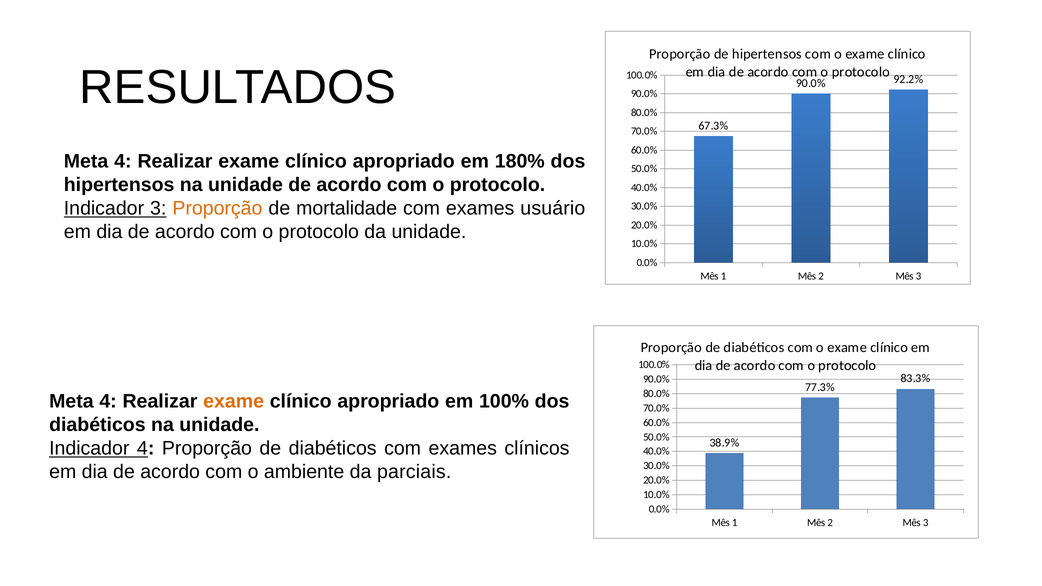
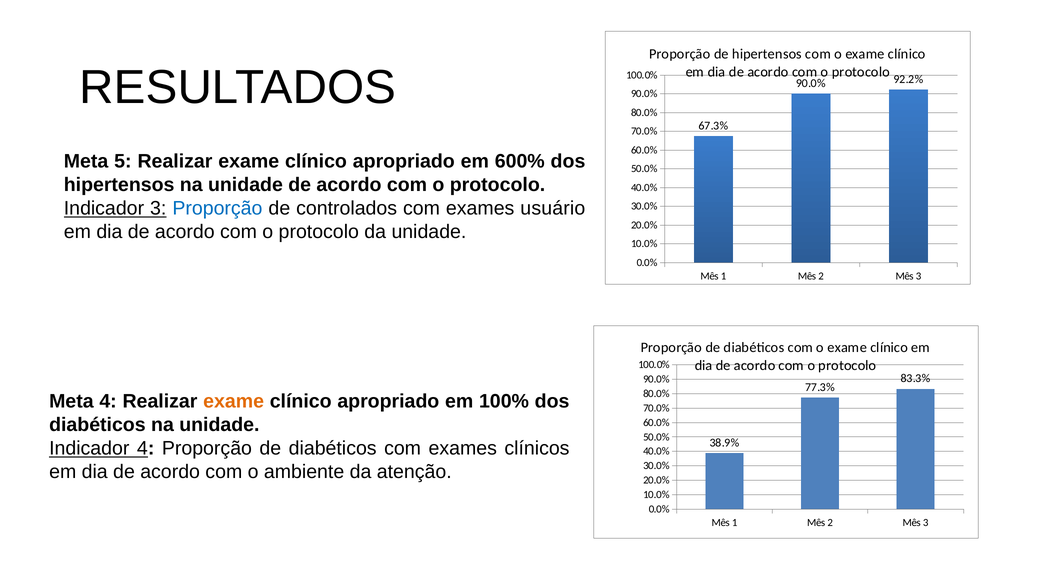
4 at (123, 161): 4 -> 5
180%: 180% -> 600%
Proporção at (217, 208) colour: orange -> blue
mortalidade: mortalidade -> controlados
parciais: parciais -> atenção
